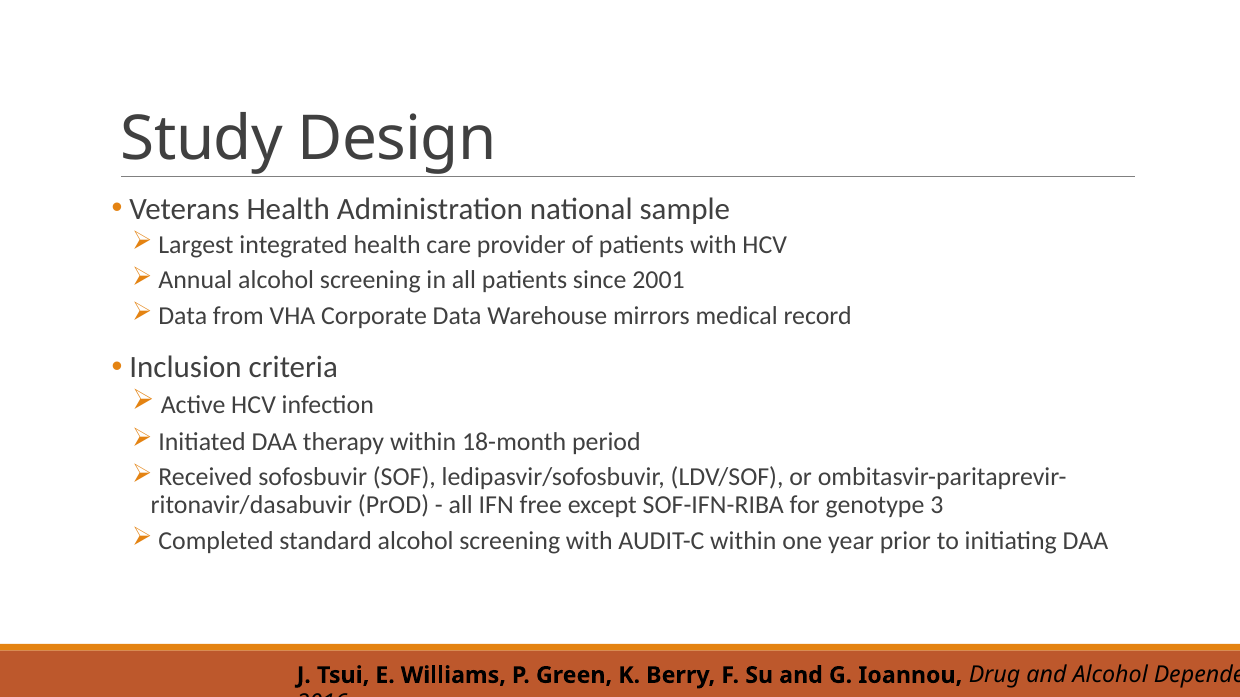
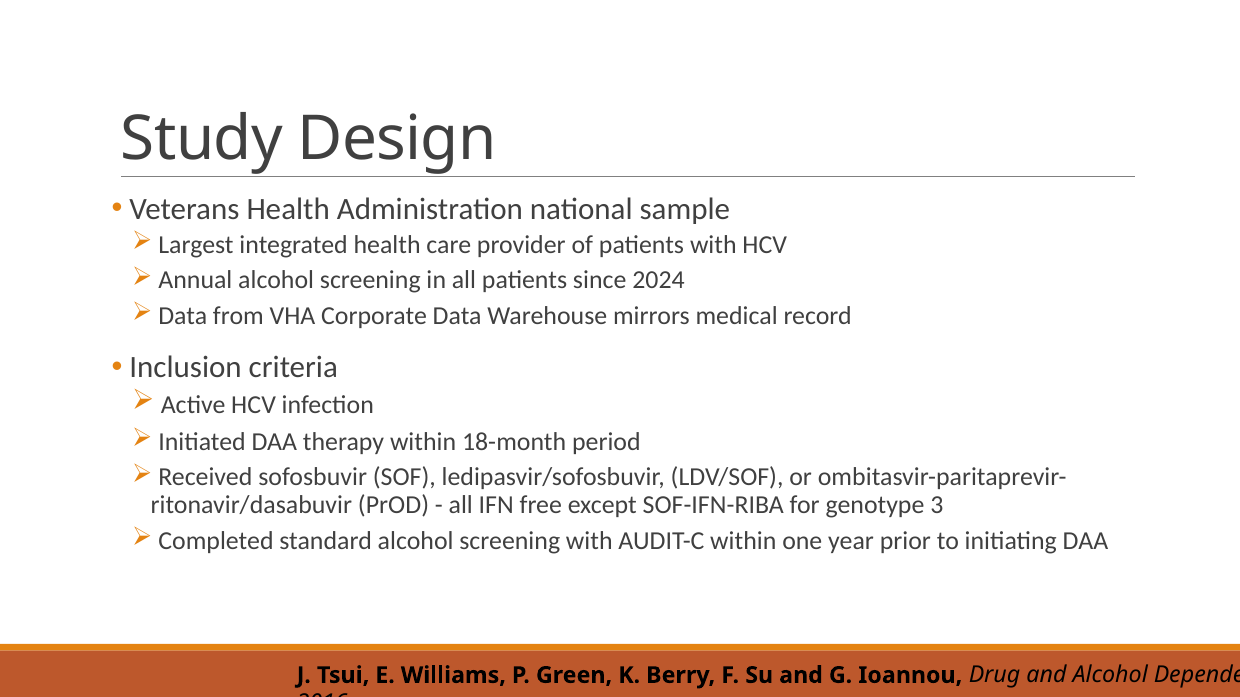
2001: 2001 -> 2024
